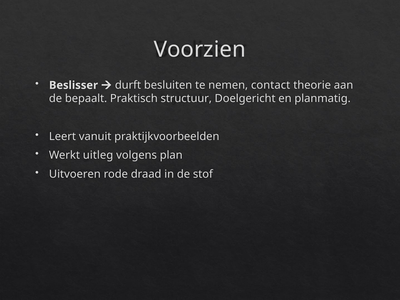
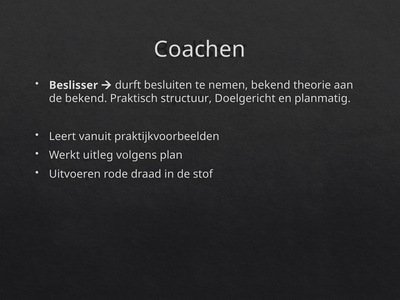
Voorzien: Voorzien -> Coachen
nemen contact: contact -> bekend
de bepaalt: bepaalt -> bekend
